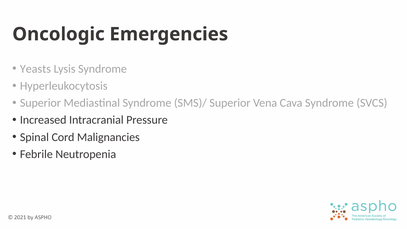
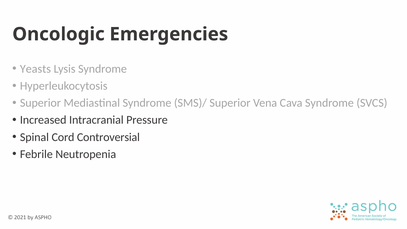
Malignancies: Malignancies -> Controversial
